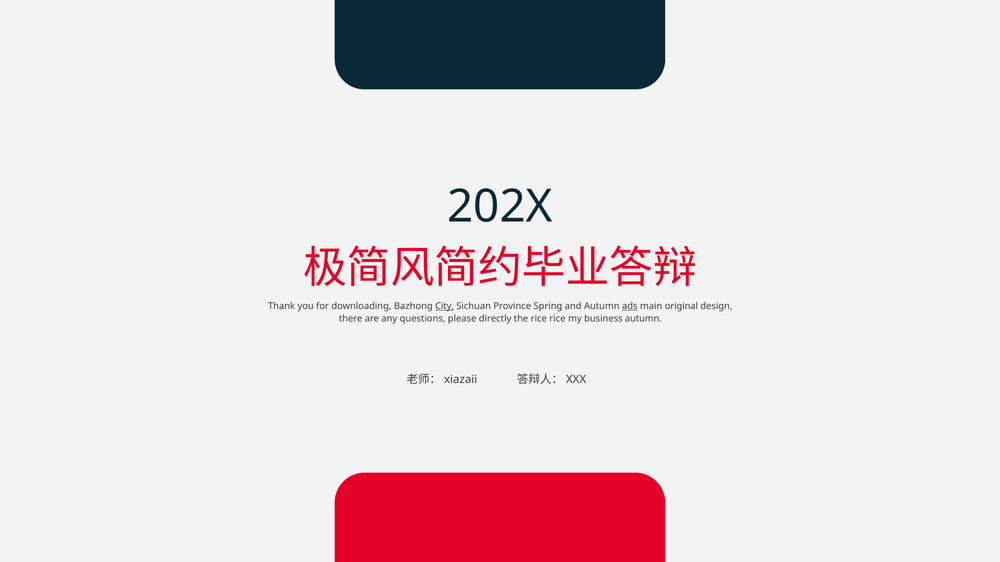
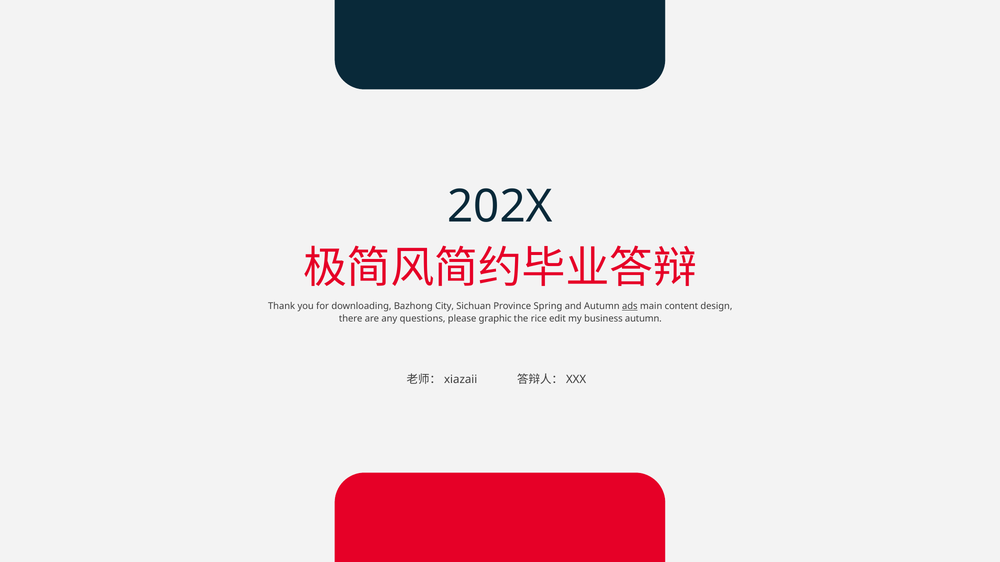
City underline: present -> none
original: original -> content
directly: directly -> graphic
rice rice: rice -> edit
